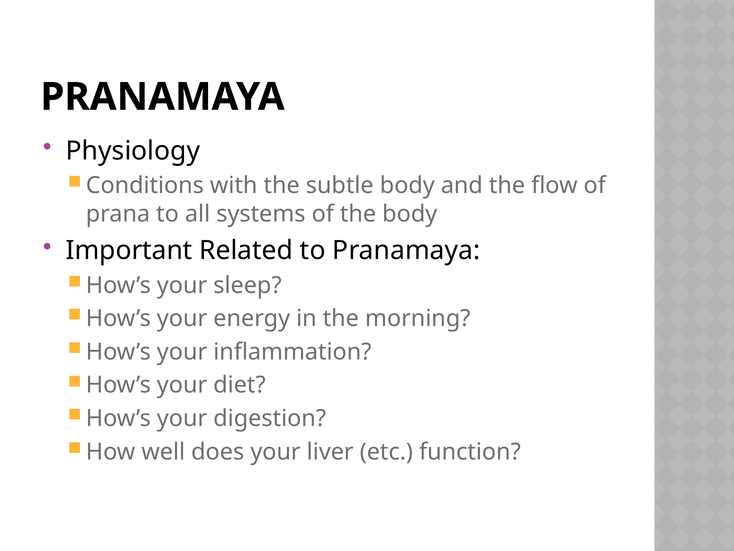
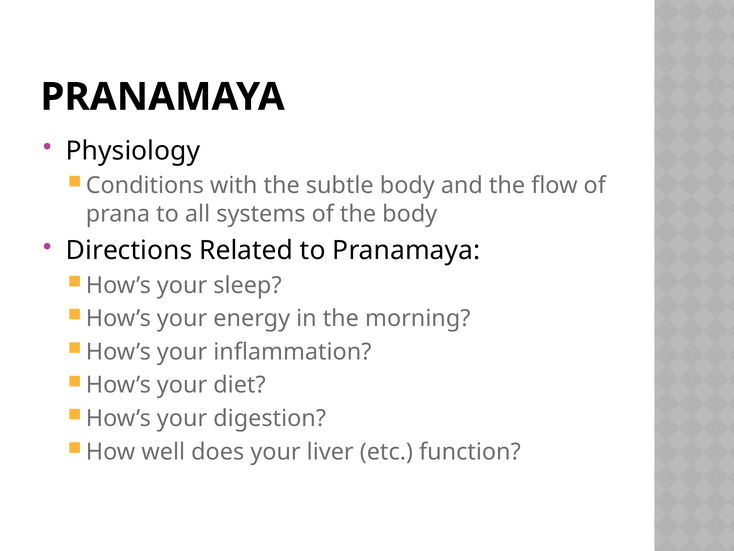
Important: Important -> Directions
